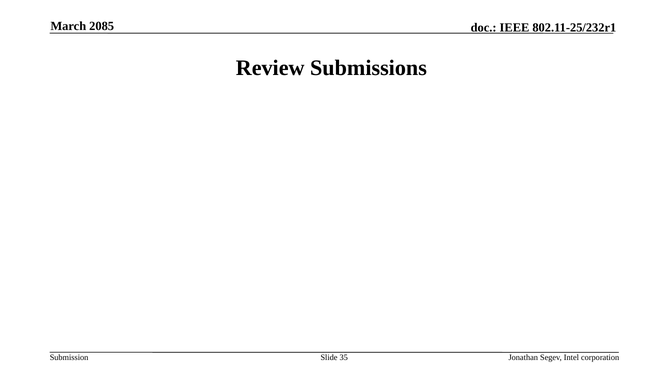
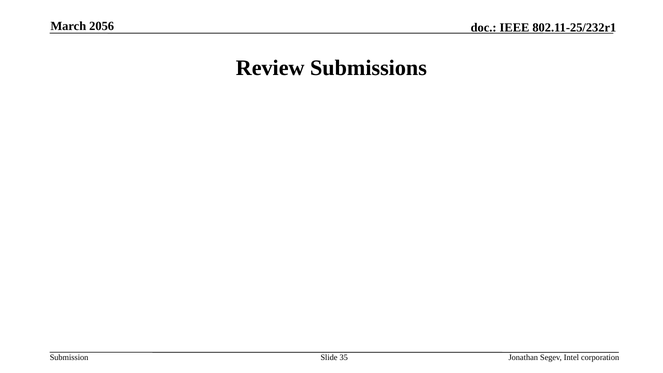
2085: 2085 -> 2056
